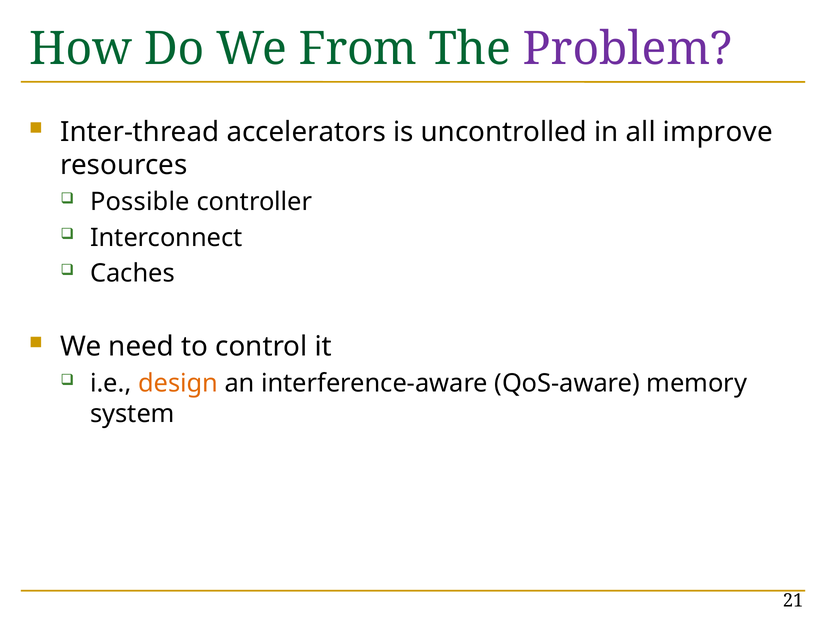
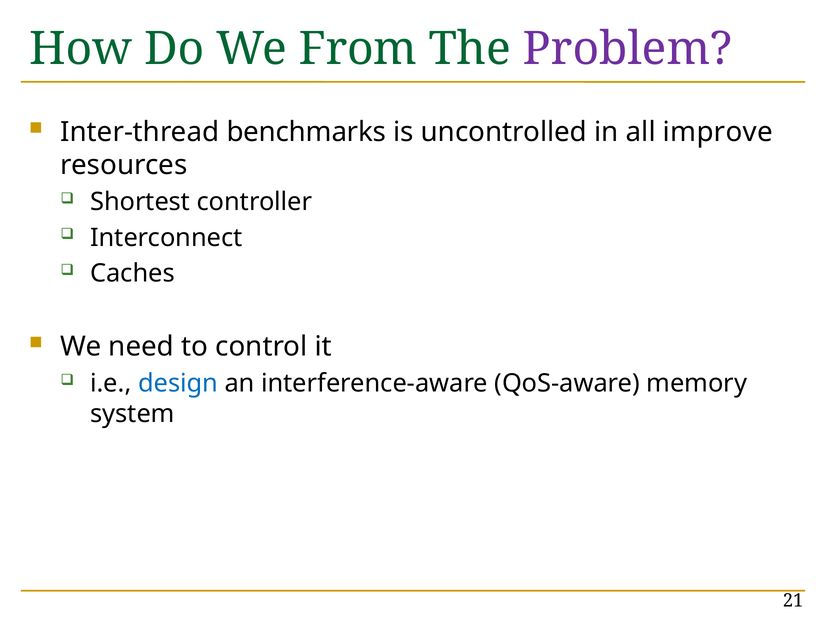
accelerators: accelerators -> benchmarks
Possible: Possible -> Shortest
design colour: orange -> blue
